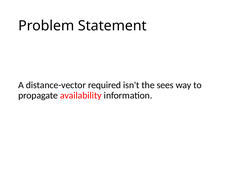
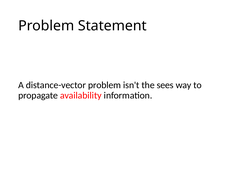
distance-vector required: required -> problem
